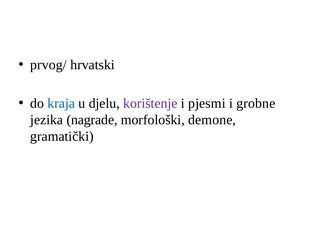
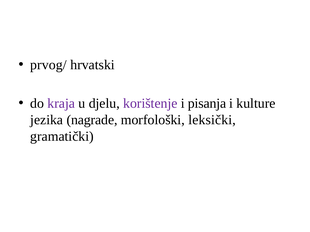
kraja colour: blue -> purple
pjesmi: pjesmi -> pisanja
grobne: grobne -> kulture
demone: demone -> leksički
